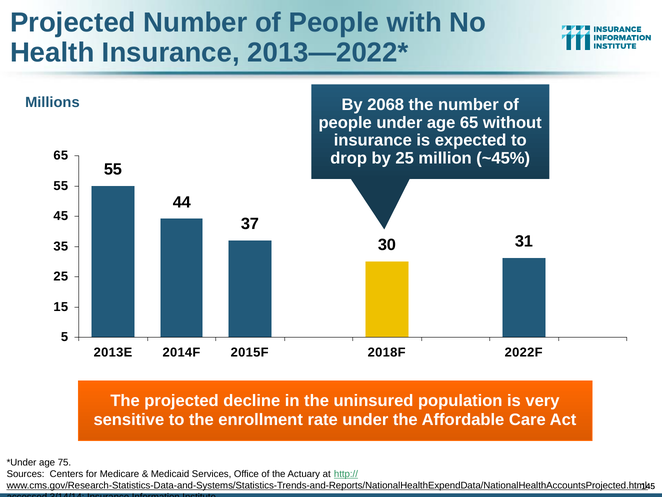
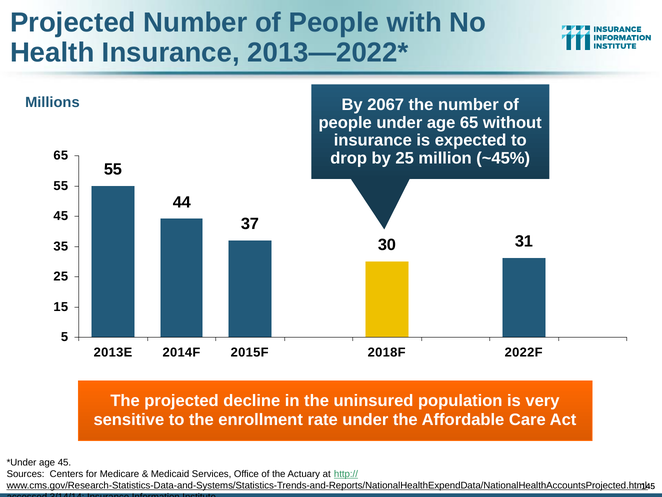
2068: 2068 -> 2067
age 75: 75 -> 45
